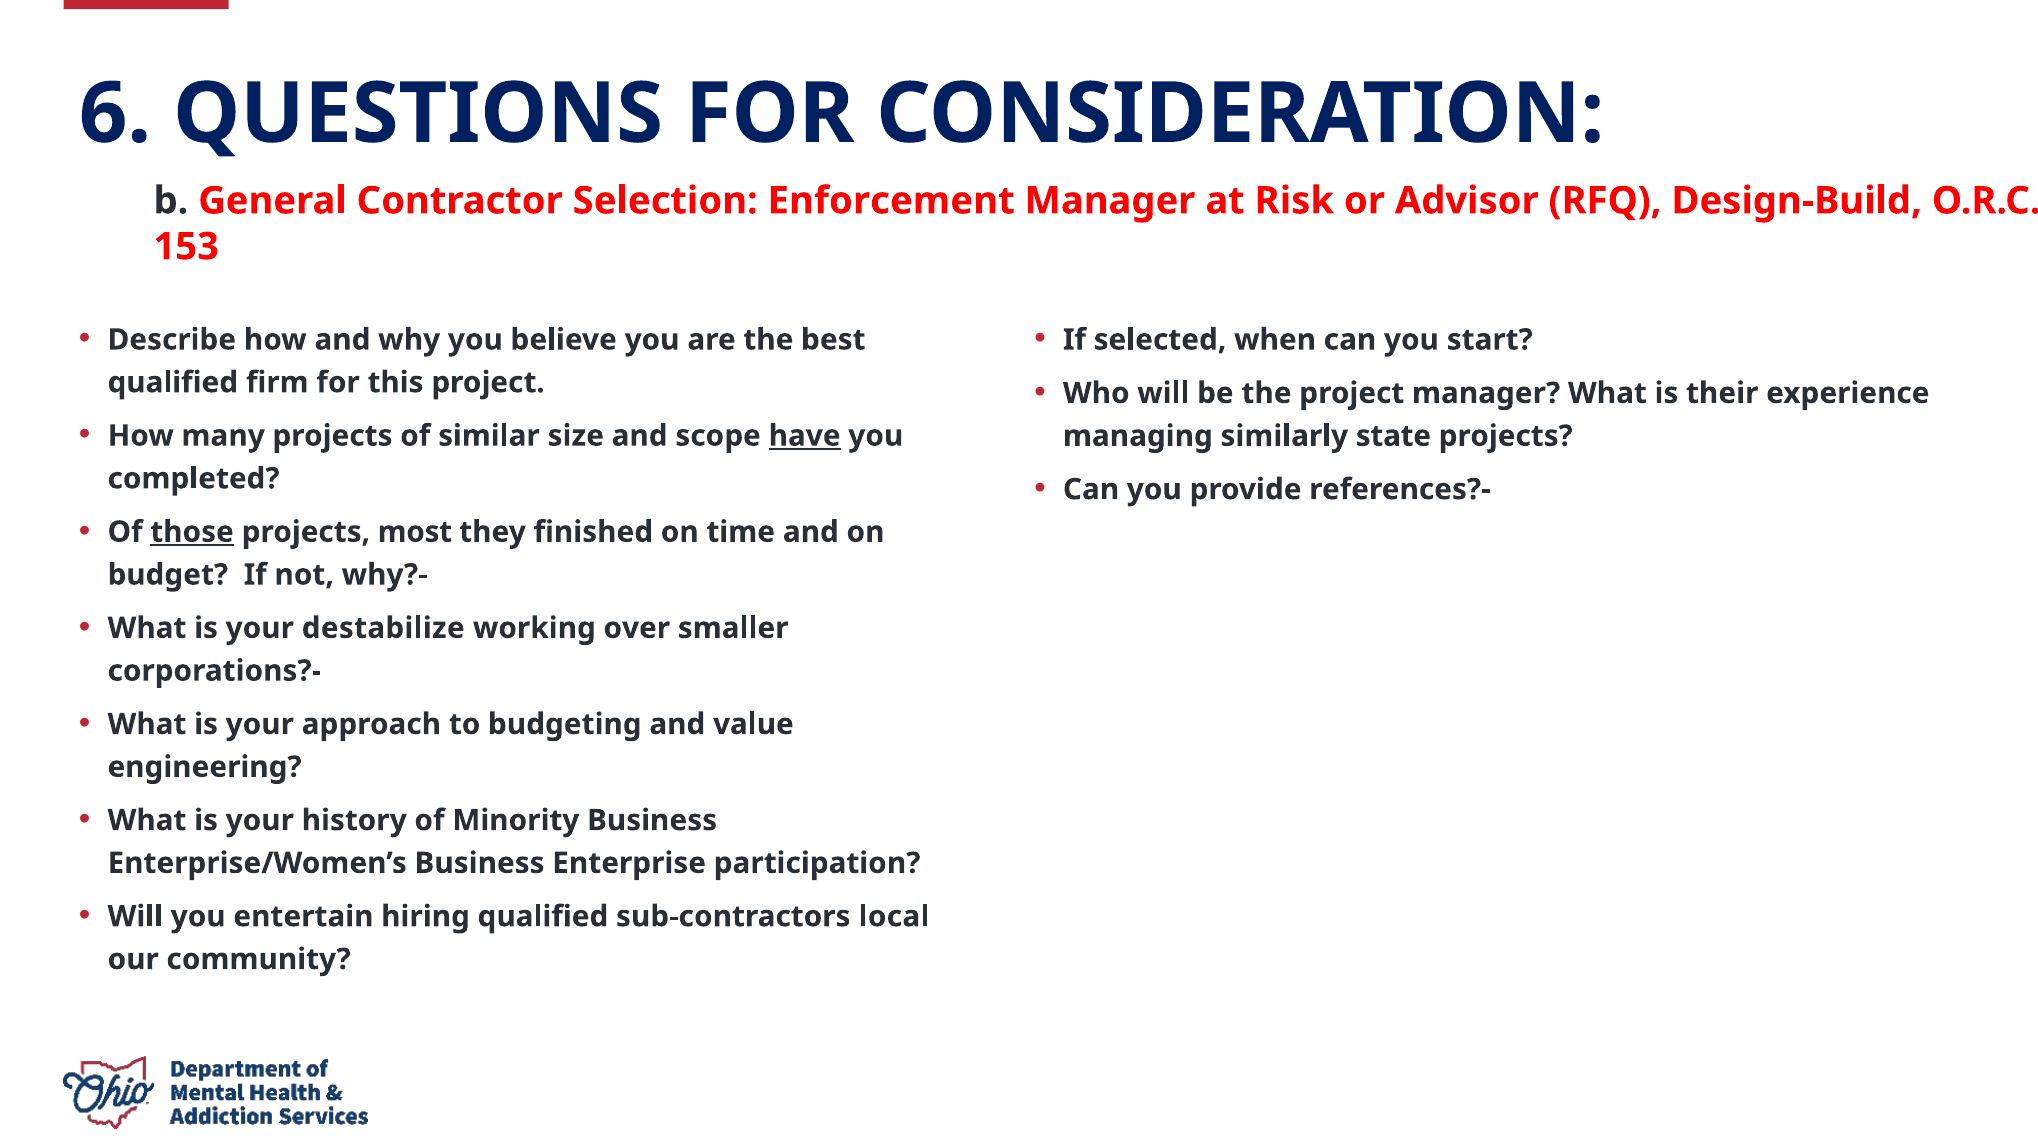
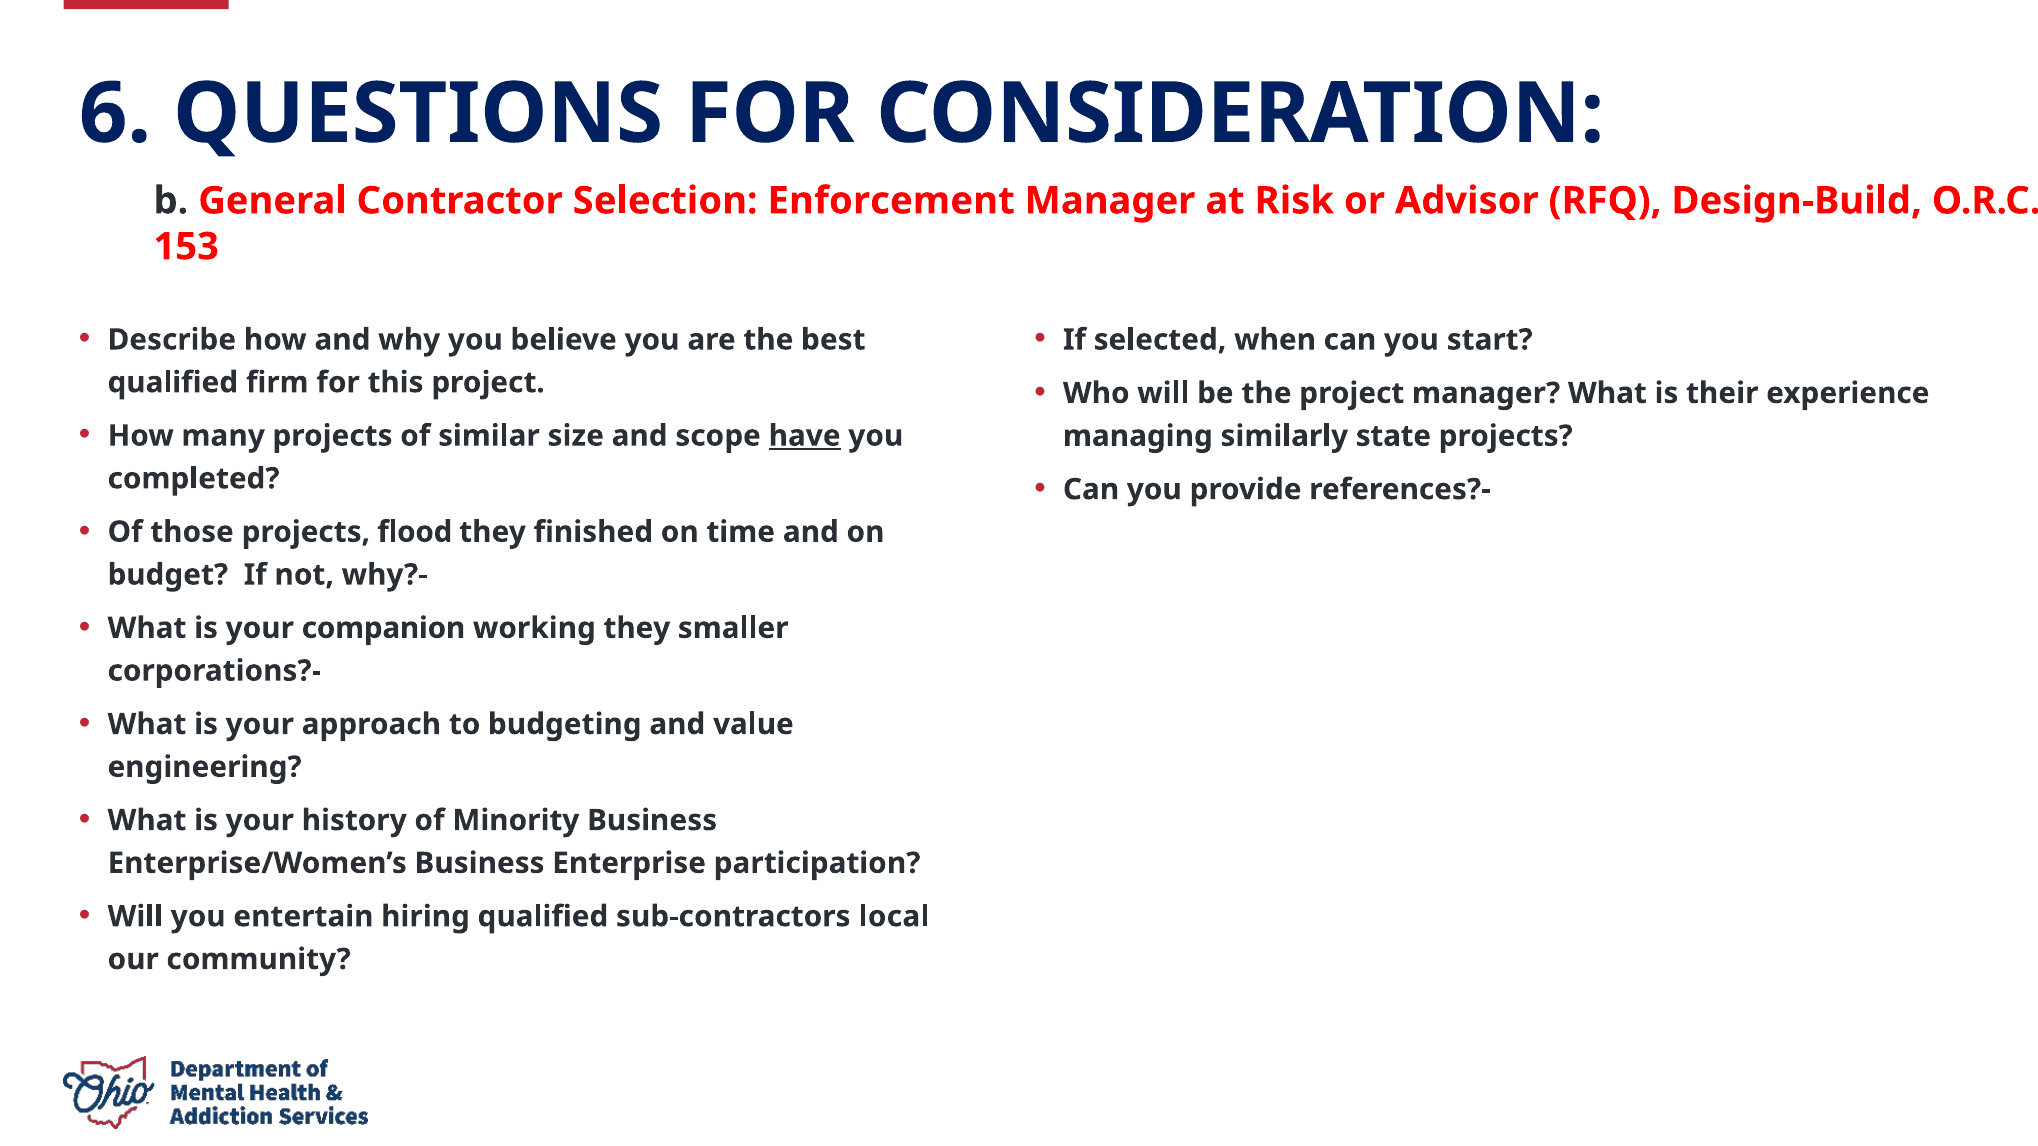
those underline: present -> none
most: most -> flood
destabilize: destabilize -> companion
working over: over -> they
